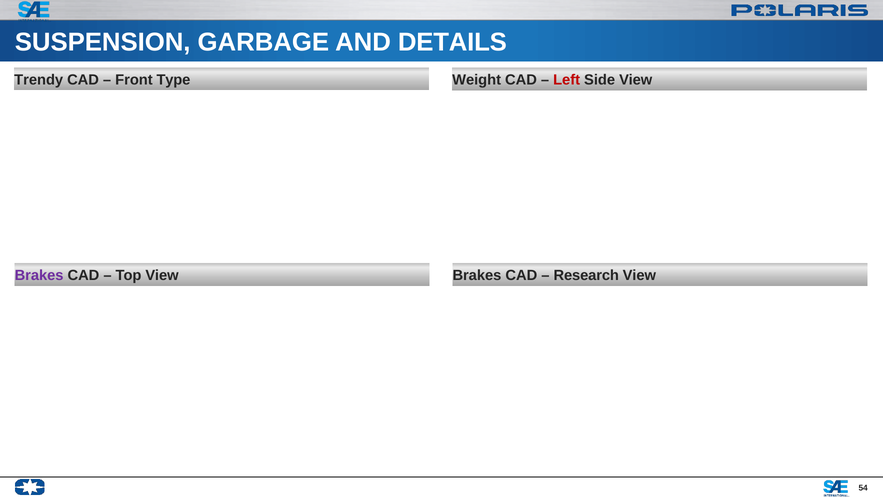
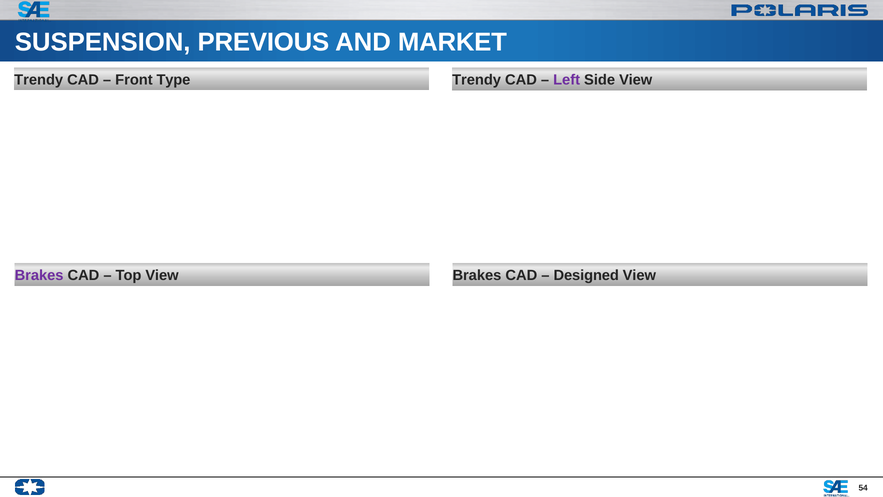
GARBAGE: GARBAGE -> PREVIOUS
DETAILS: DETAILS -> MARKET
Weight at (477, 80): Weight -> Trendy
Left colour: red -> purple
Research: Research -> Designed
